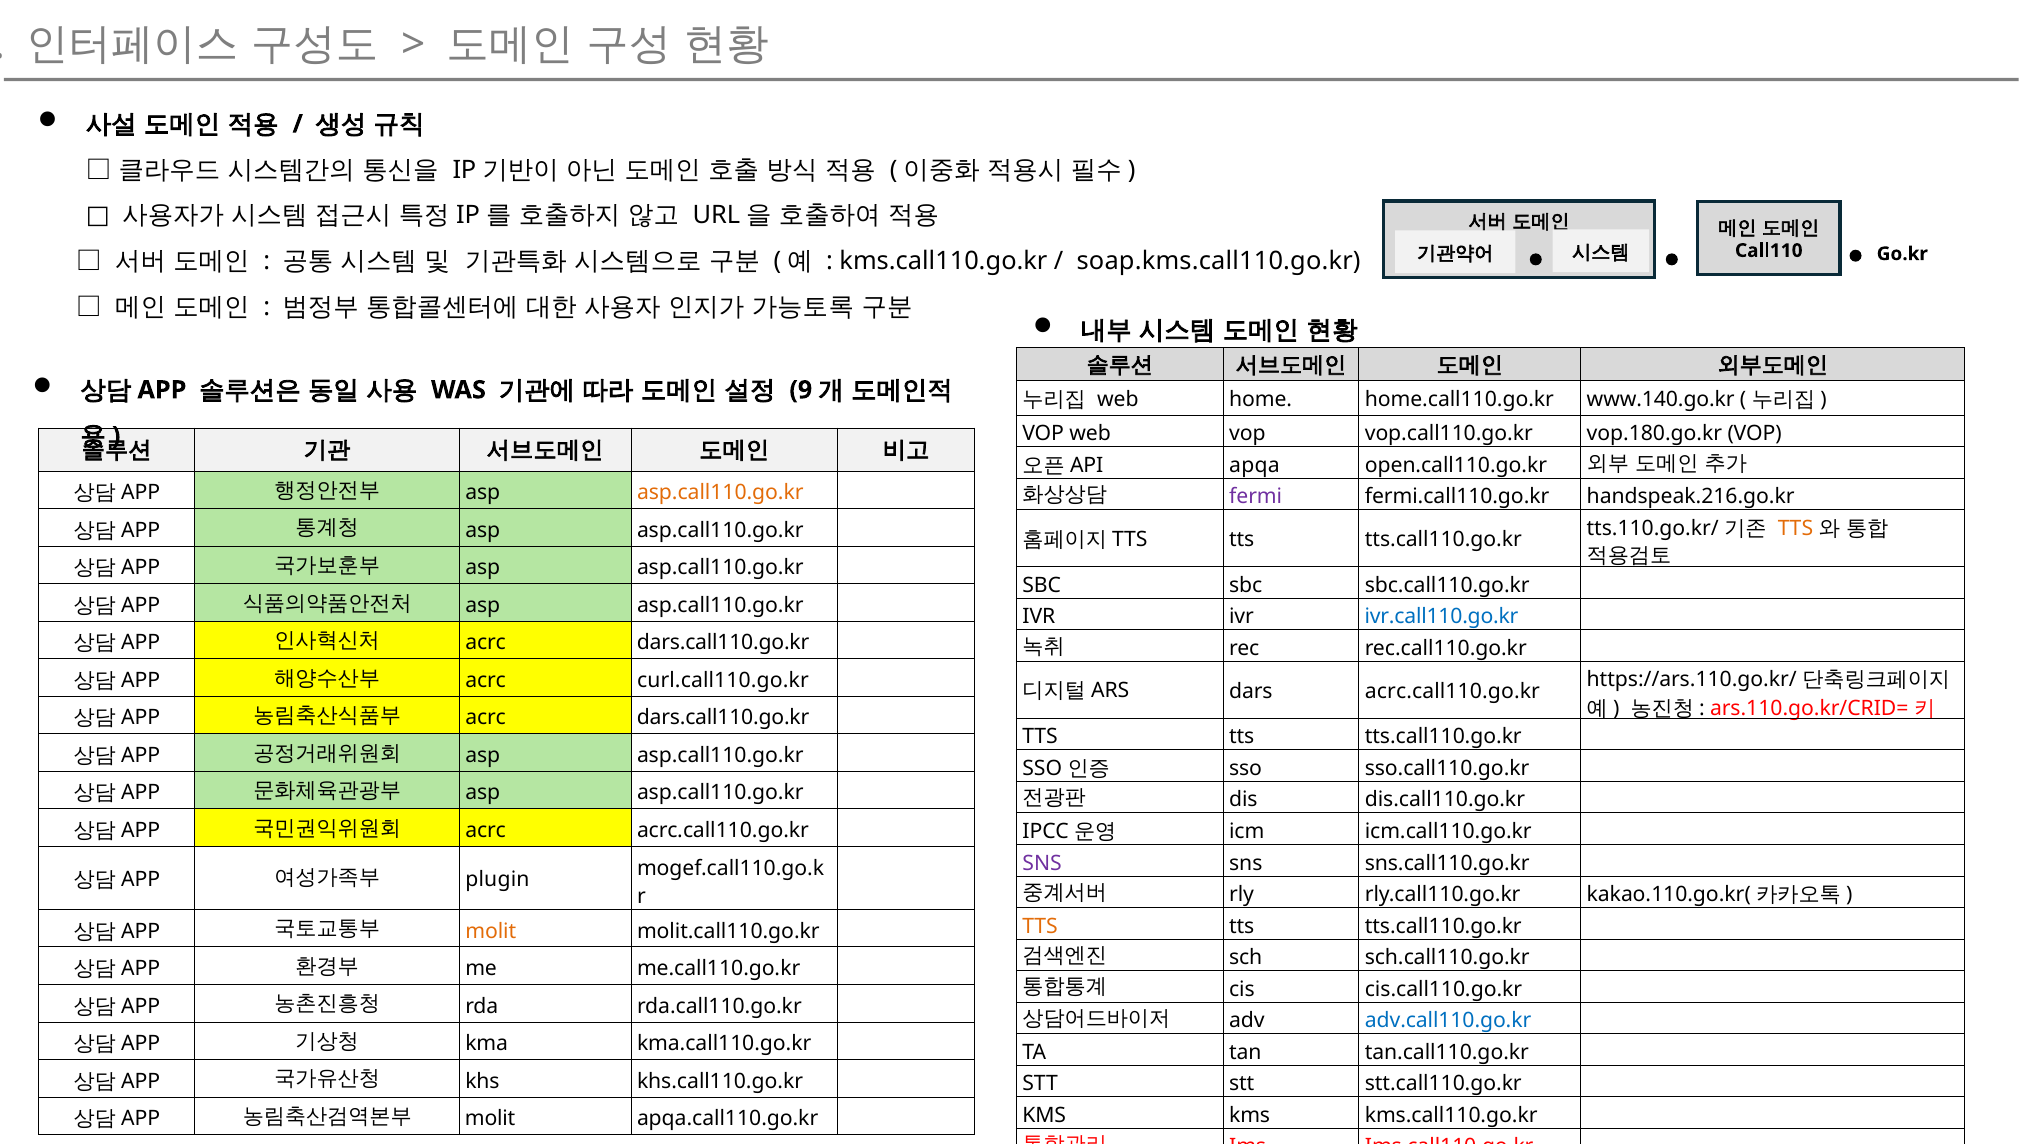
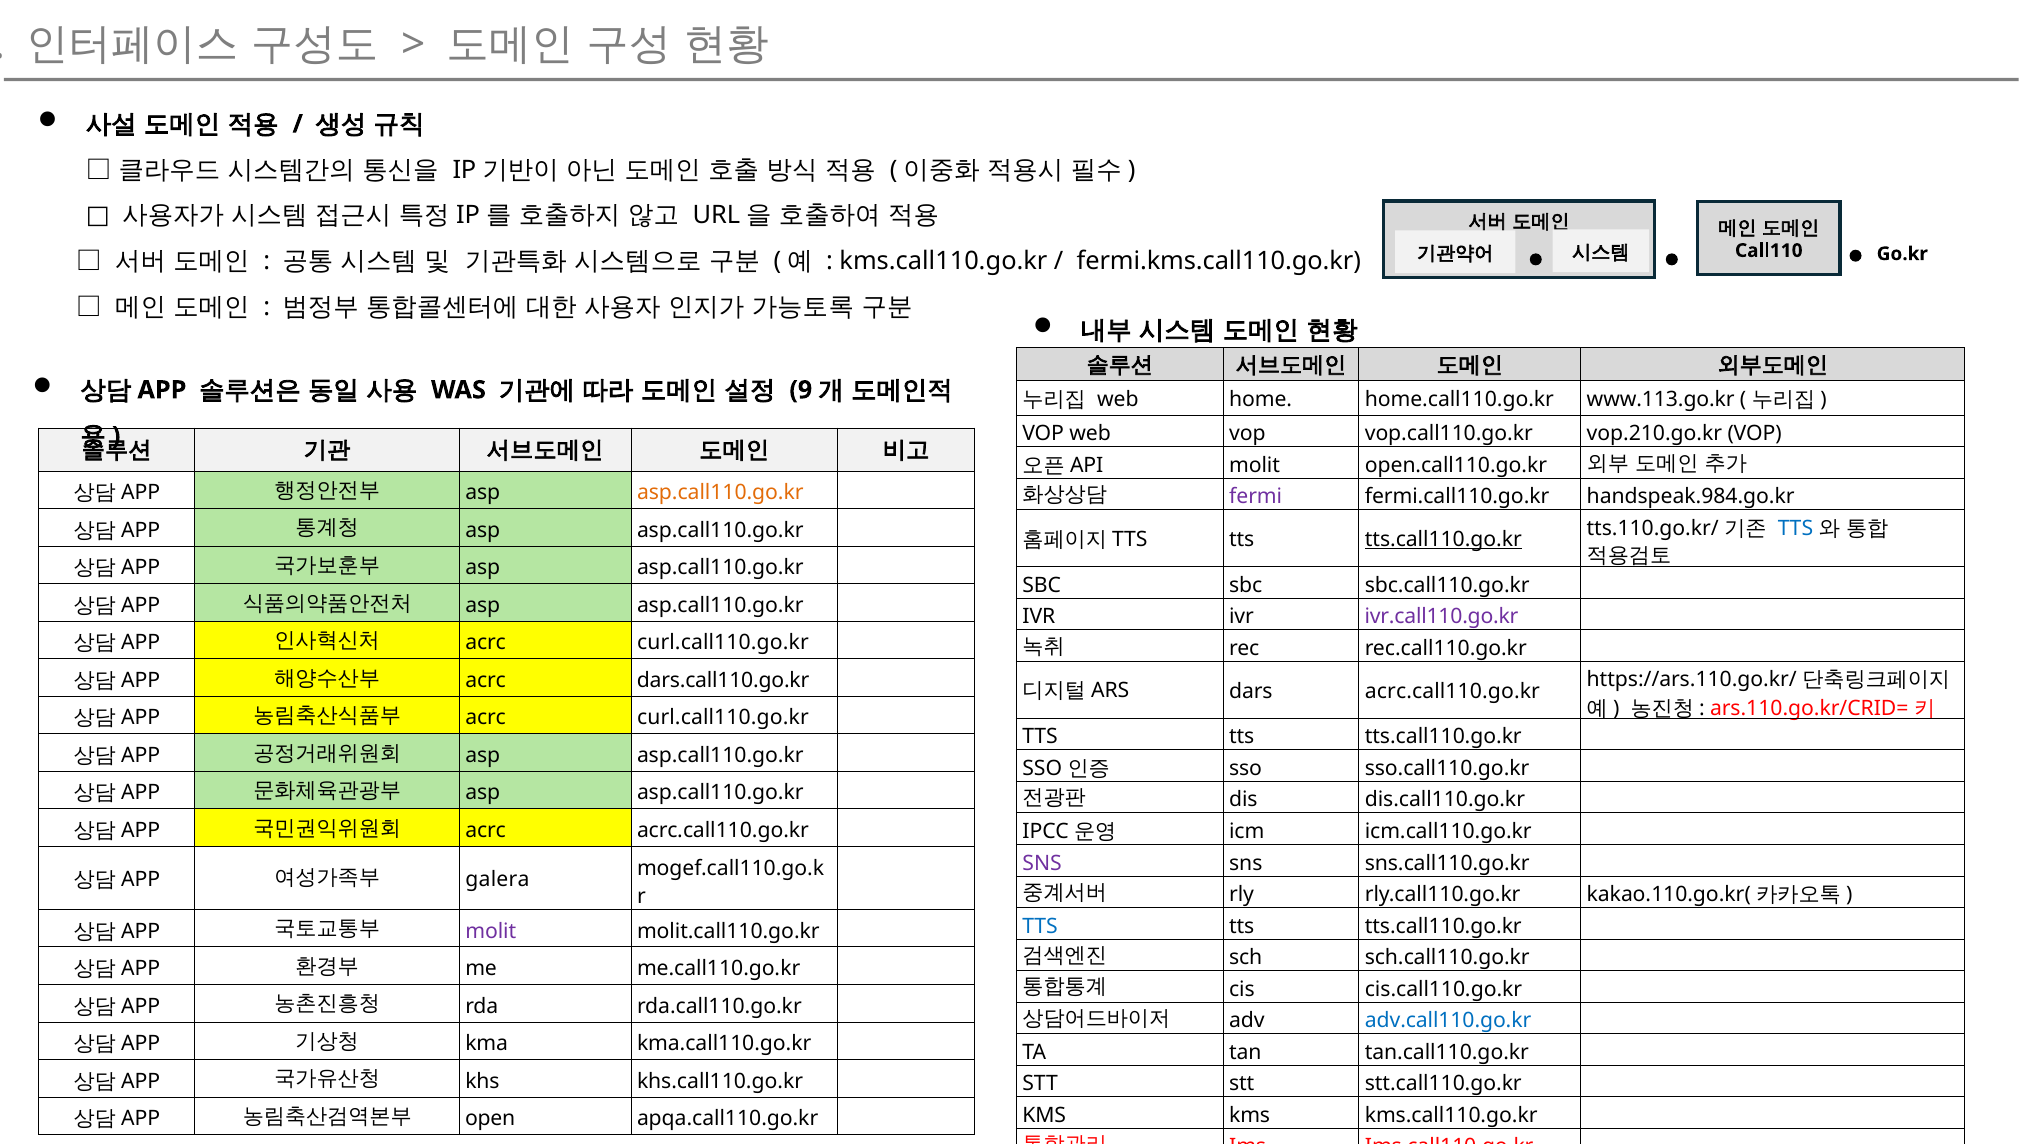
soap.kms.call110.go.kr: soap.kms.call110.go.kr -> fermi.kms.call110.go.kr
www.140.go.kr: www.140.go.kr -> www.113.go.kr
vop.180.go.kr: vop.180.go.kr -> vop.210.go.kr
apqa at (1254, 465): apqa -> molit
handspeak.216.go.kr: handspeak.216.go.kr -> handspeak.984.go.kr
TTS at (1796, 528) colour: orange -> blue
tts.call110.go.kr at (1443, 539) underline: none -> present
ivr.call110.go.kr colour: blue -> purple
dars.call110.go.kr at (723, 643): dars.call110.go.kr -> curl.call110.go.kr
curl.call110.go.kr: curl.call110.go.kr -> dars.call110.go.kr
dars.call110.go.kr at (723, 718): dars.call110.go.kr -> curl.call110.go.kr
plugin: plugin -> galera
TTS at (1040, 926) colour: orange -> blue
molit at (491, 931) colour: orange -> purple
molit at (490, 1118): molit -> open
